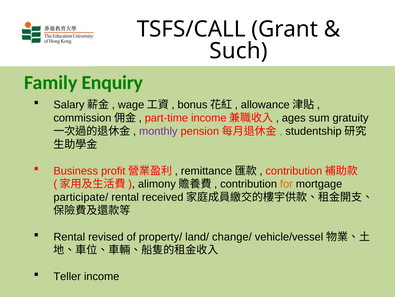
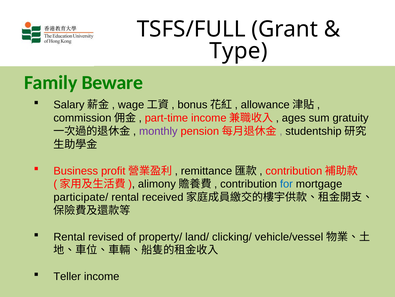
TSFS/CALL: TSFS/CALL -> TSFS/FULL
Such: Such -> Type
Enquiry: Enquiry -> Beware
for colour: orange -> blue
change/: change/ -> clicking/
